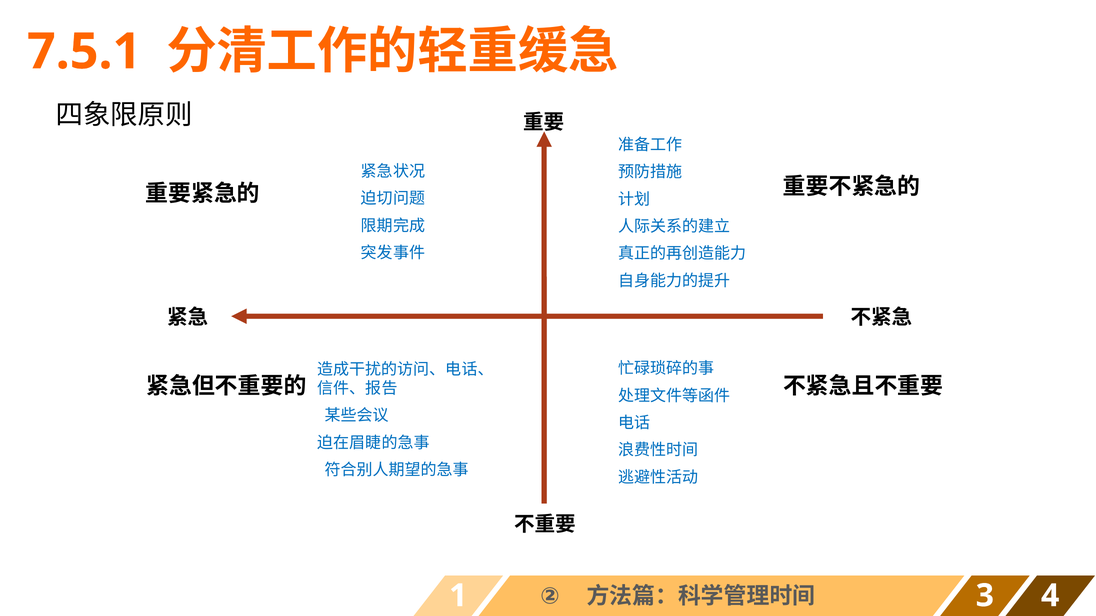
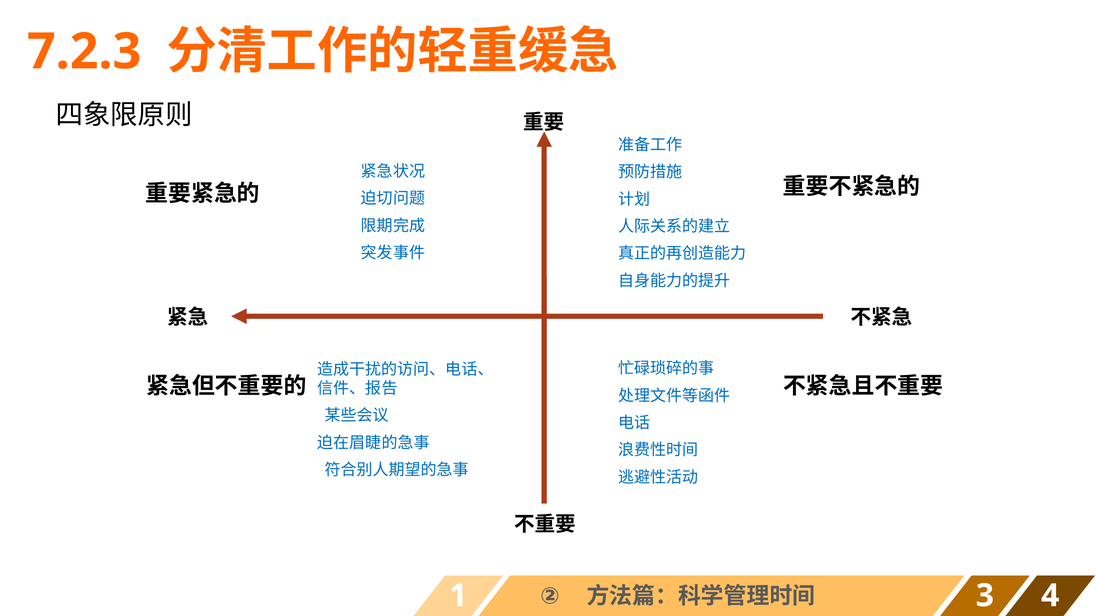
7.5.1: 7.5.1 -> 7.2.3
